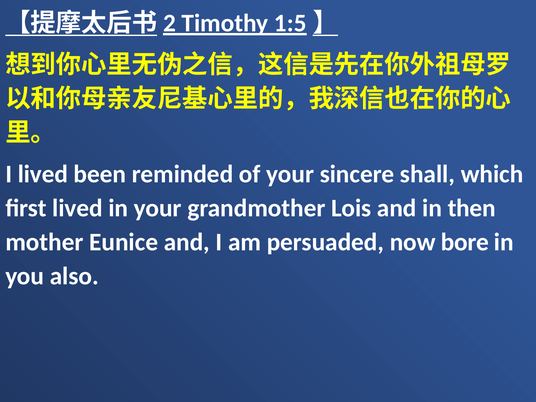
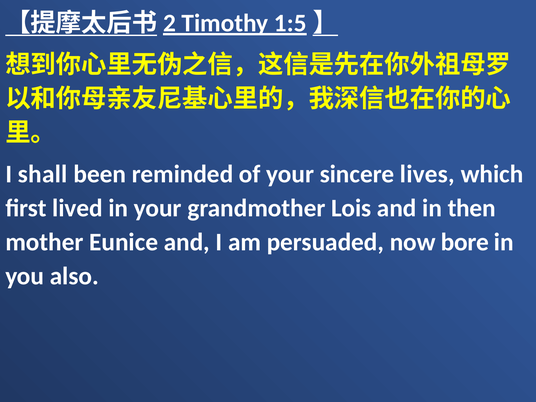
I lived: lived -> shall
shall: shall -> lives
